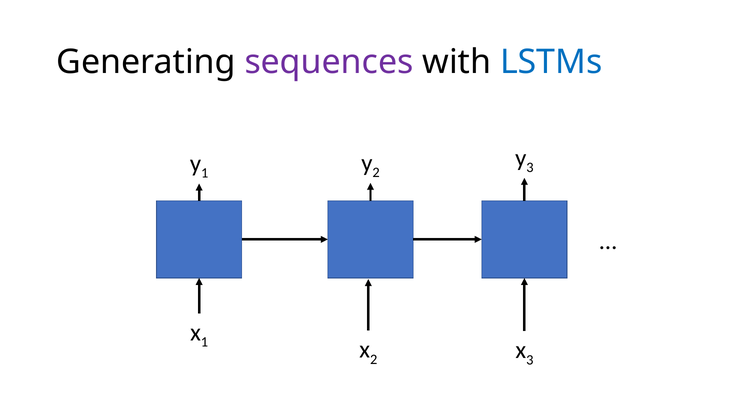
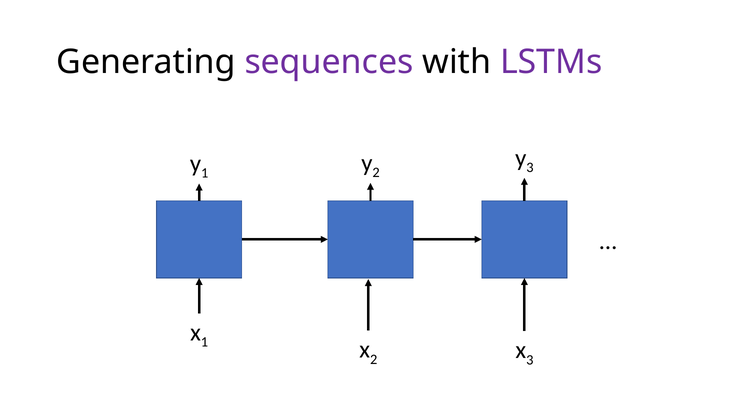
LSTMs colour: blue -> purple
